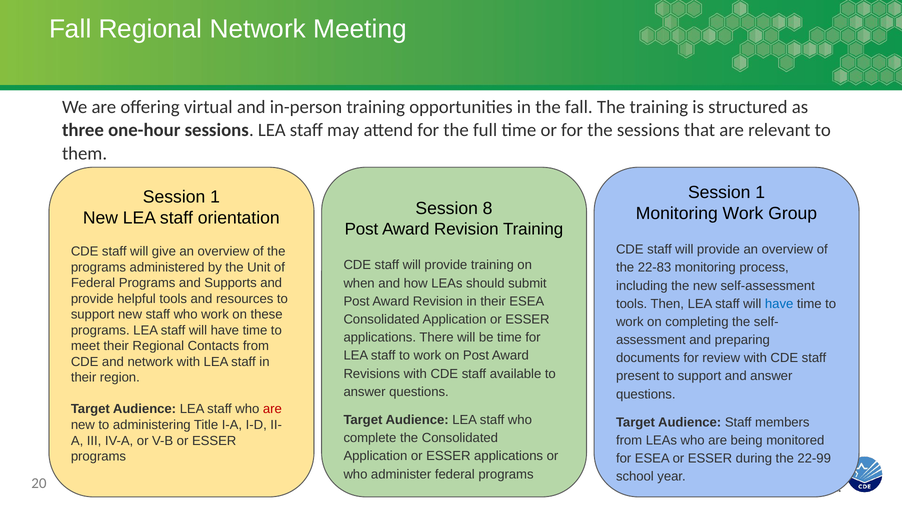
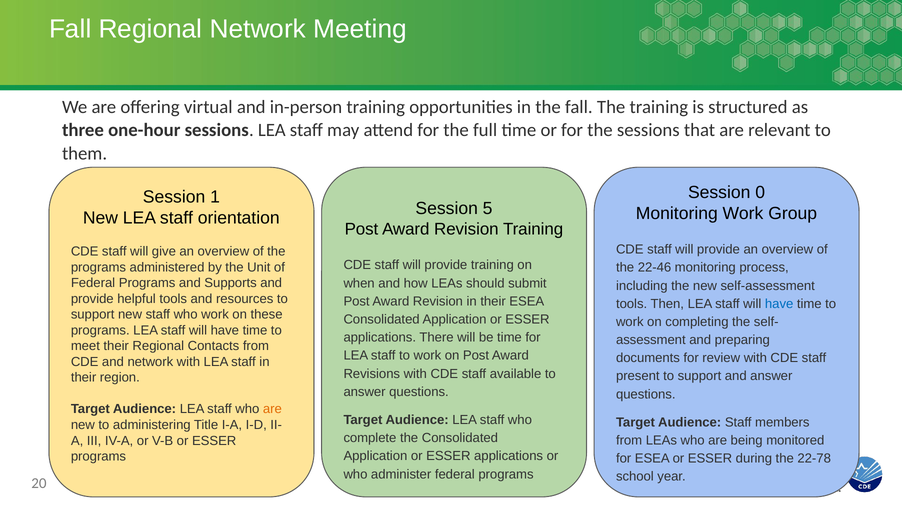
1 at (760, 192): 1 -> 0
8: 8 -> 5
22-83: 22-83 -> 22-46
are at (272, 409) colour: red -> orange
22-99: 22-99 -> 22-78
